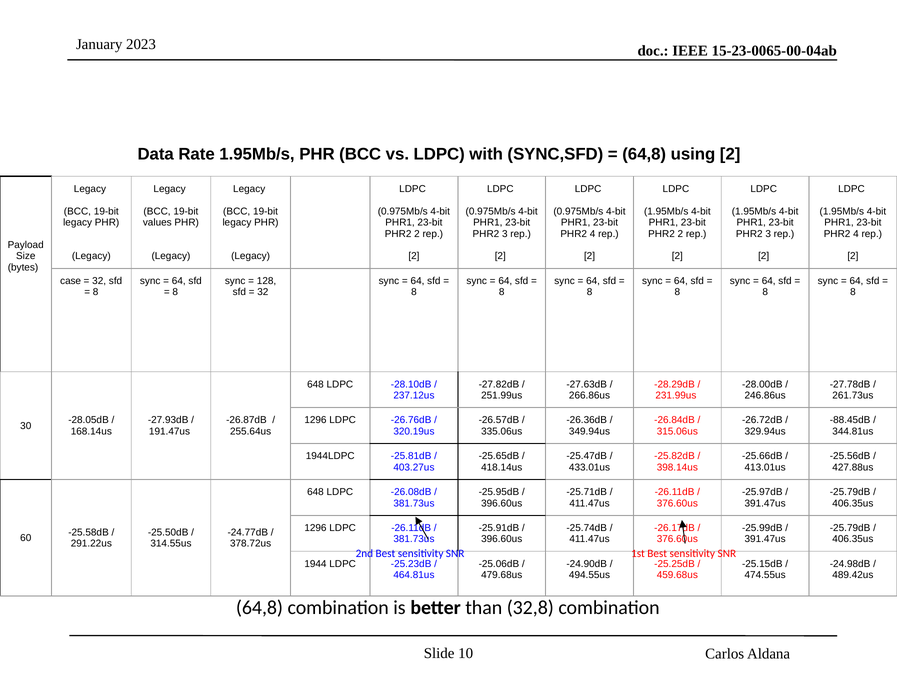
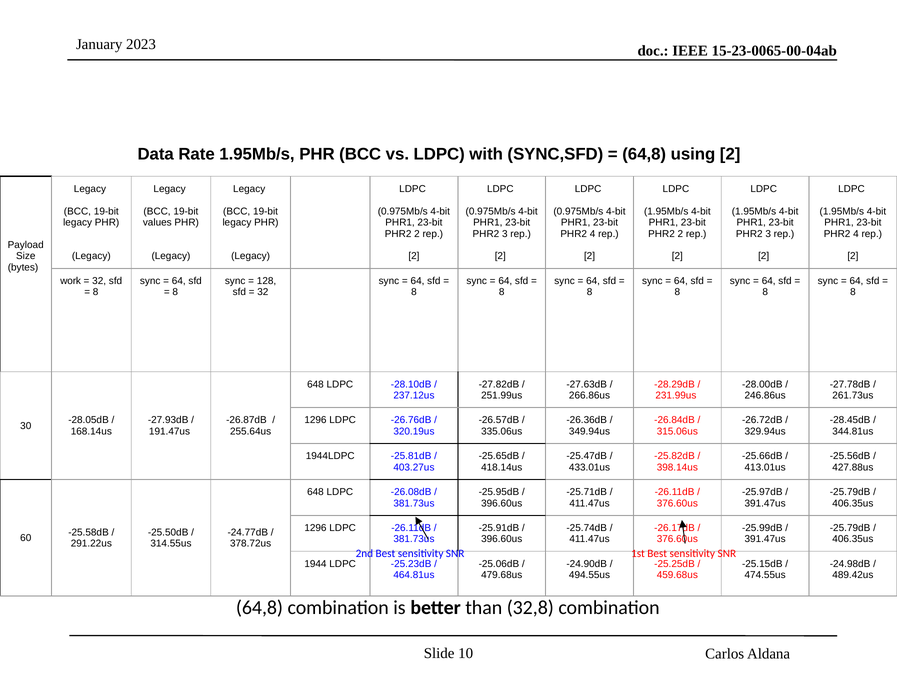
case: case -> work
-88.45dB: -88.45dB -> -28.45dB
